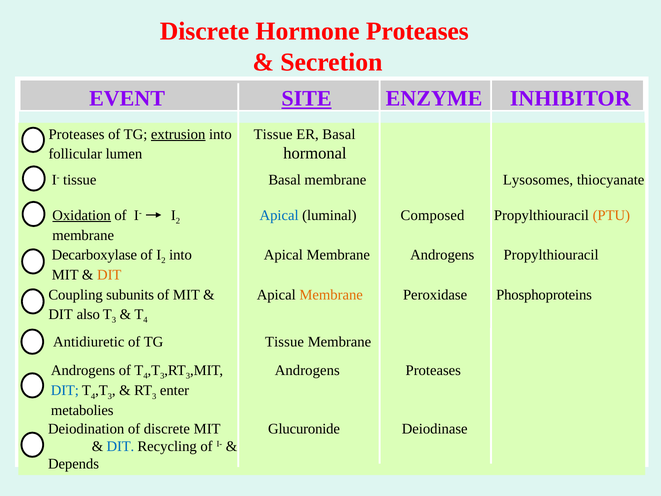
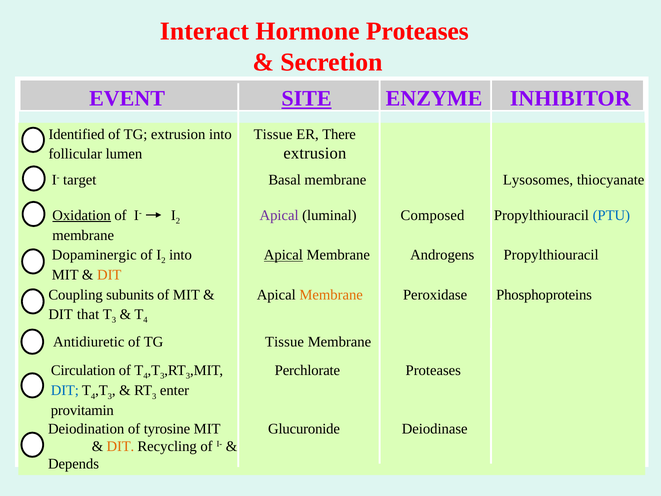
Discrete at (204, 31): Discrete -> Interact
Proteases at (76, 134): Proteases -> Identified
extrusion at (178, 134) underline: present -> none
ER Basal: Basal -> There
lumen hormonal: hormonal -> extrusion
I- tissue: tissue -> target
Apical at (279, 215) colour: blue -> purple
PTU colour: orange -> blue
Decarboxylase: Decarboxylase -> Dopaminergic
Apical at (283, 255) underline: none -> present
also: also -> that
Androgens at (83, 370): Androgens -> Circulation
Androgens at (307, 370): Androgens -> Perchlorate
metabolies: metabolies -> provitamin
of discrete: discrete -> tyrosine
DIT at (120, 446) colour: blue -> orange
